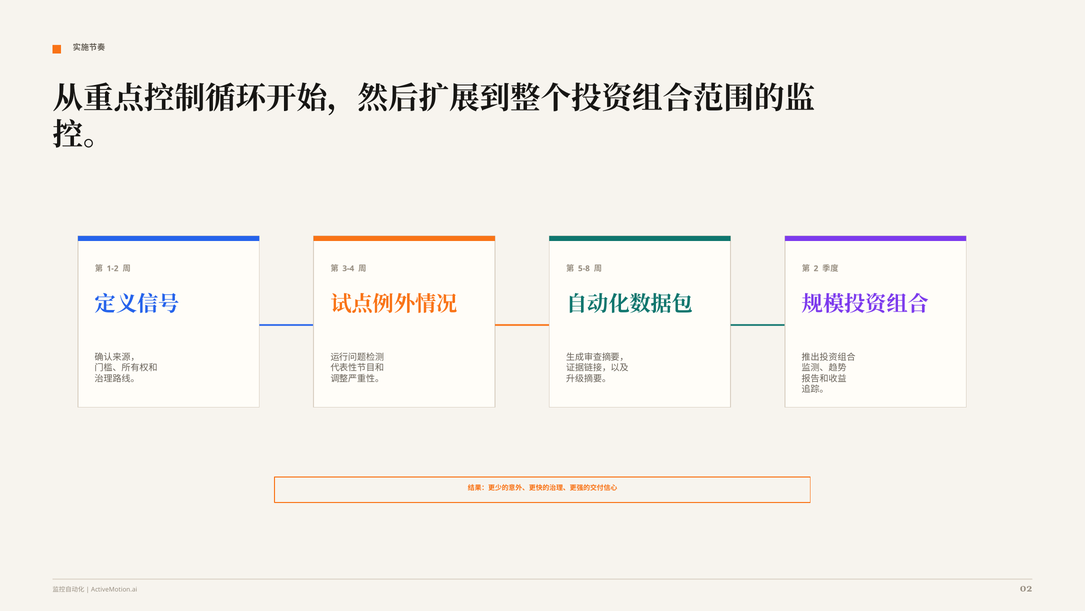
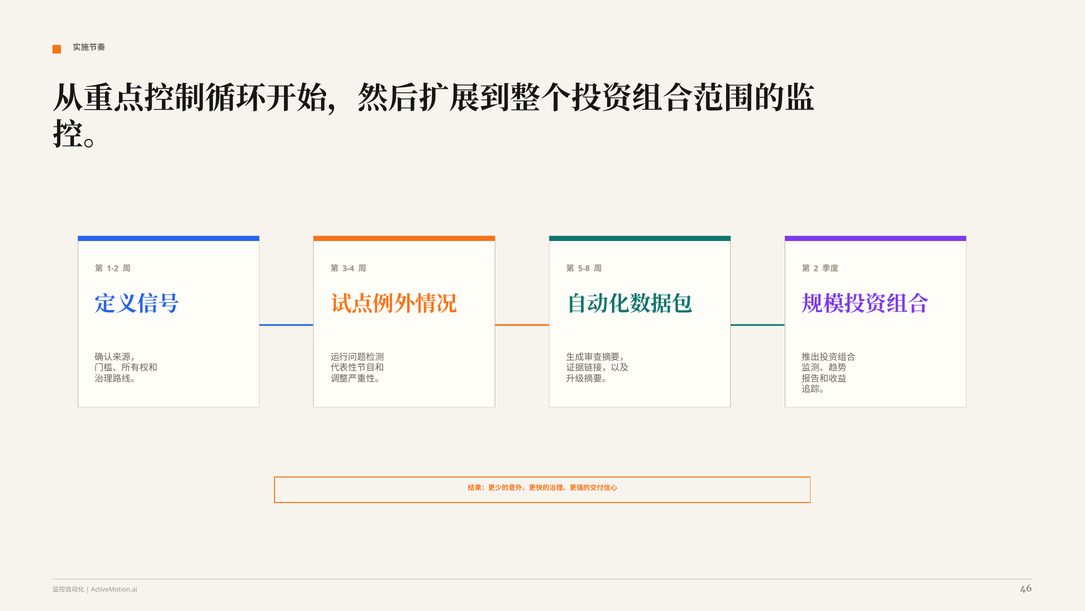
02: 02 -> 46
